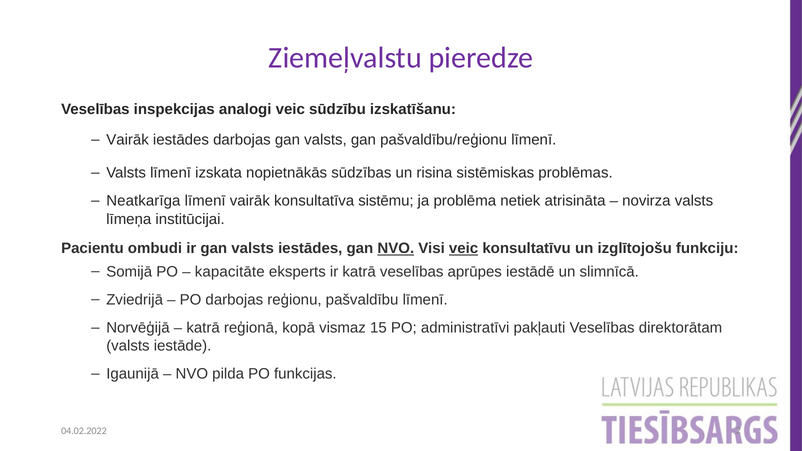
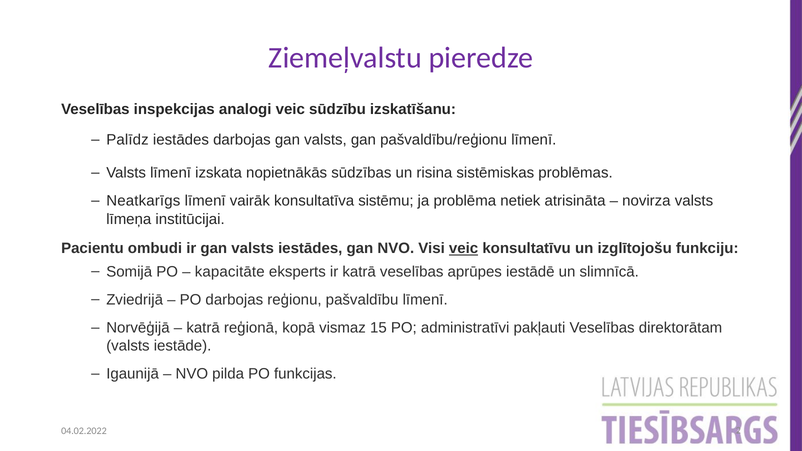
Vairāk at (128, 140): Vairāk -> Palīdz
Neatkarīga: Neatkarīga -> Neatkarīgs
NVO at (396, 249) underline: present -> none
